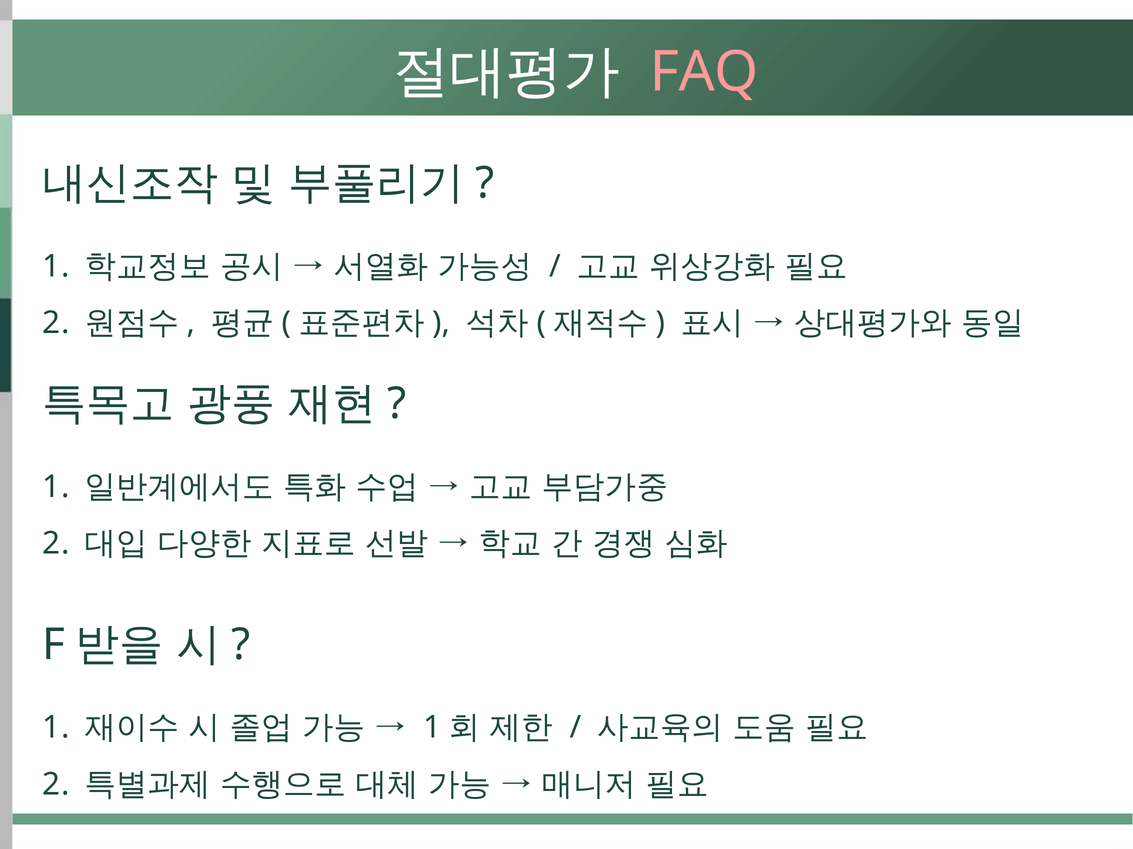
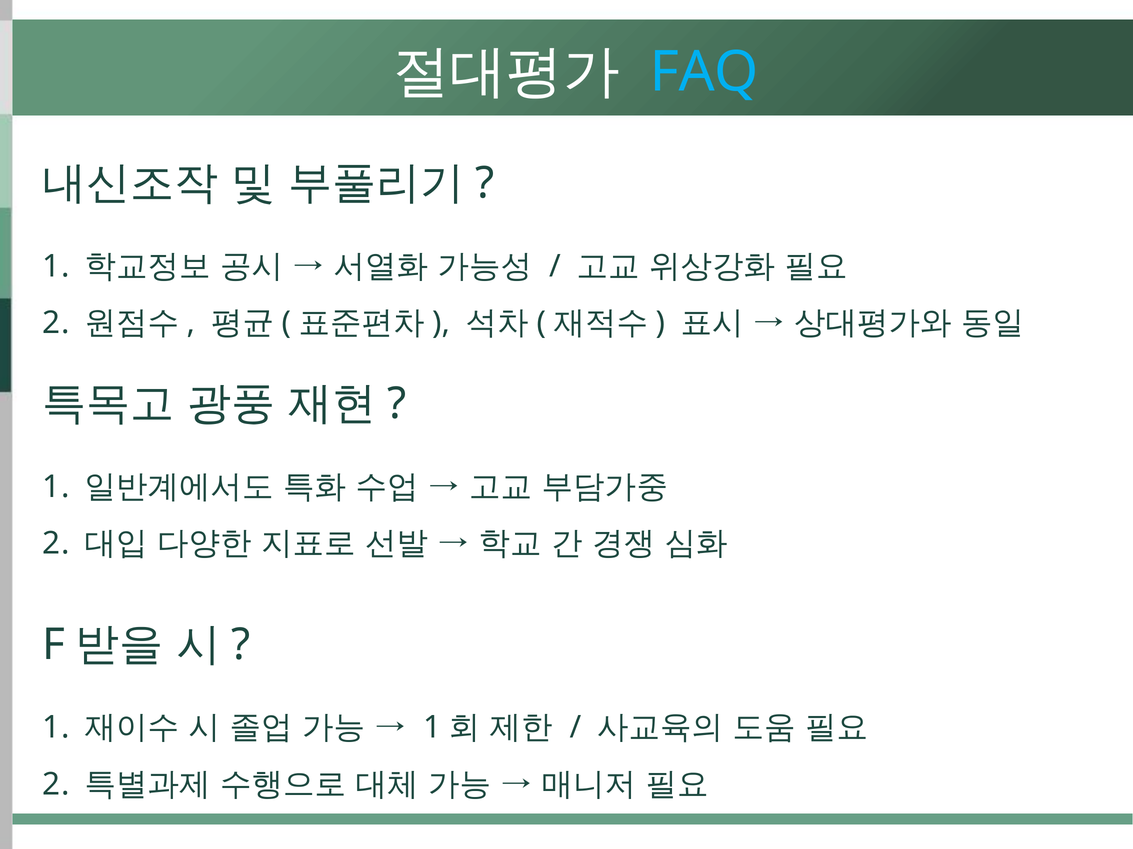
FAQ colour: pink -> light blue
